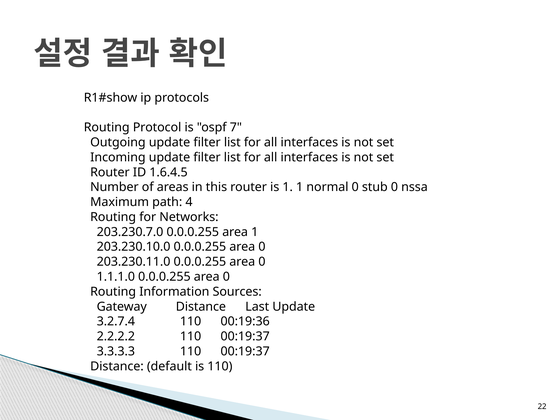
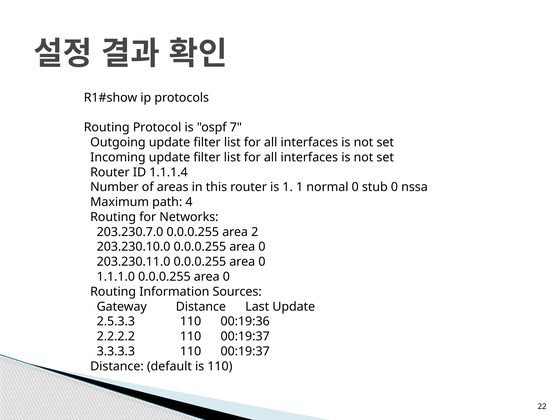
1.6.4.5: 1.6.4.5 -> 1.1.1.4
area 1: 1 -> 2
3.2.7.4: 3.2.7.4 -> 2.5.3.3
